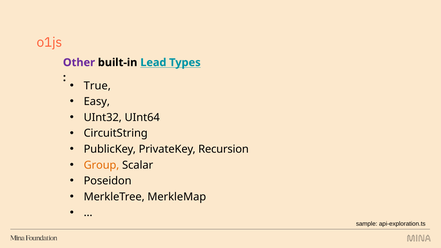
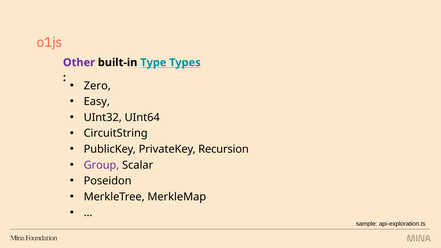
Lead: Lead -> Type
True: True -> Zero
Group colour: orange -> purple
